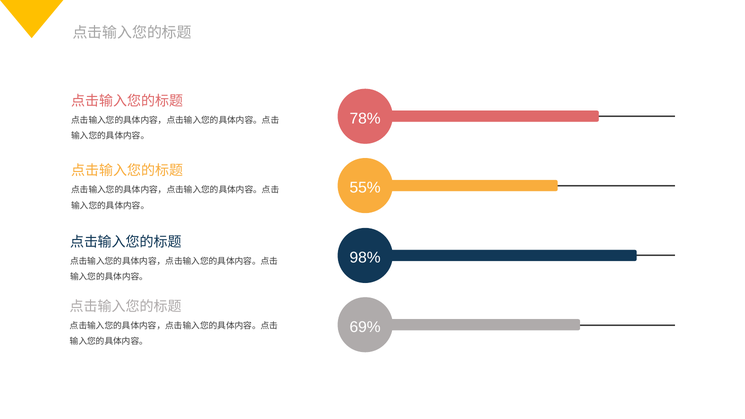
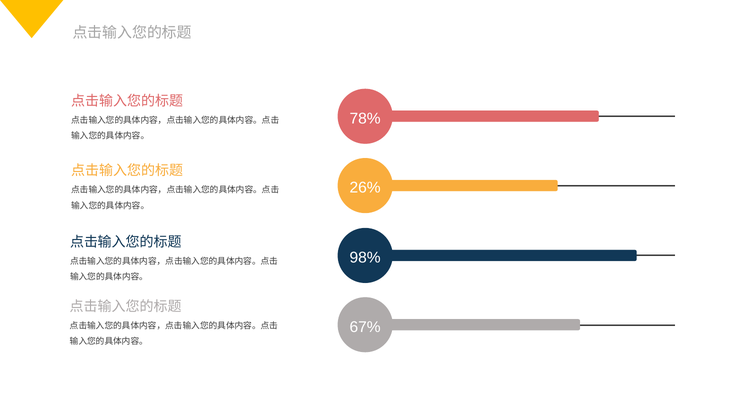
55%: 55% -> 26%
69%: 69% -> 67%
